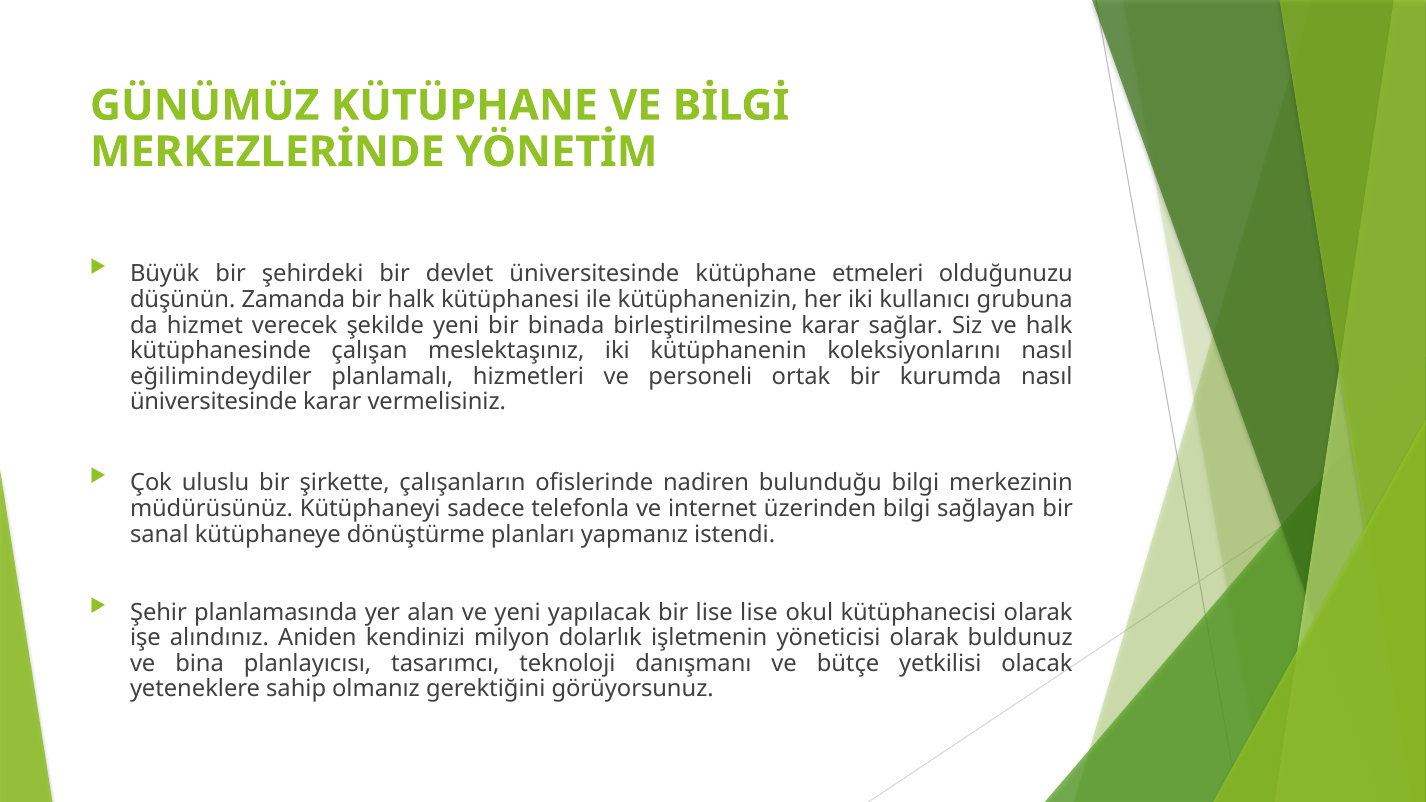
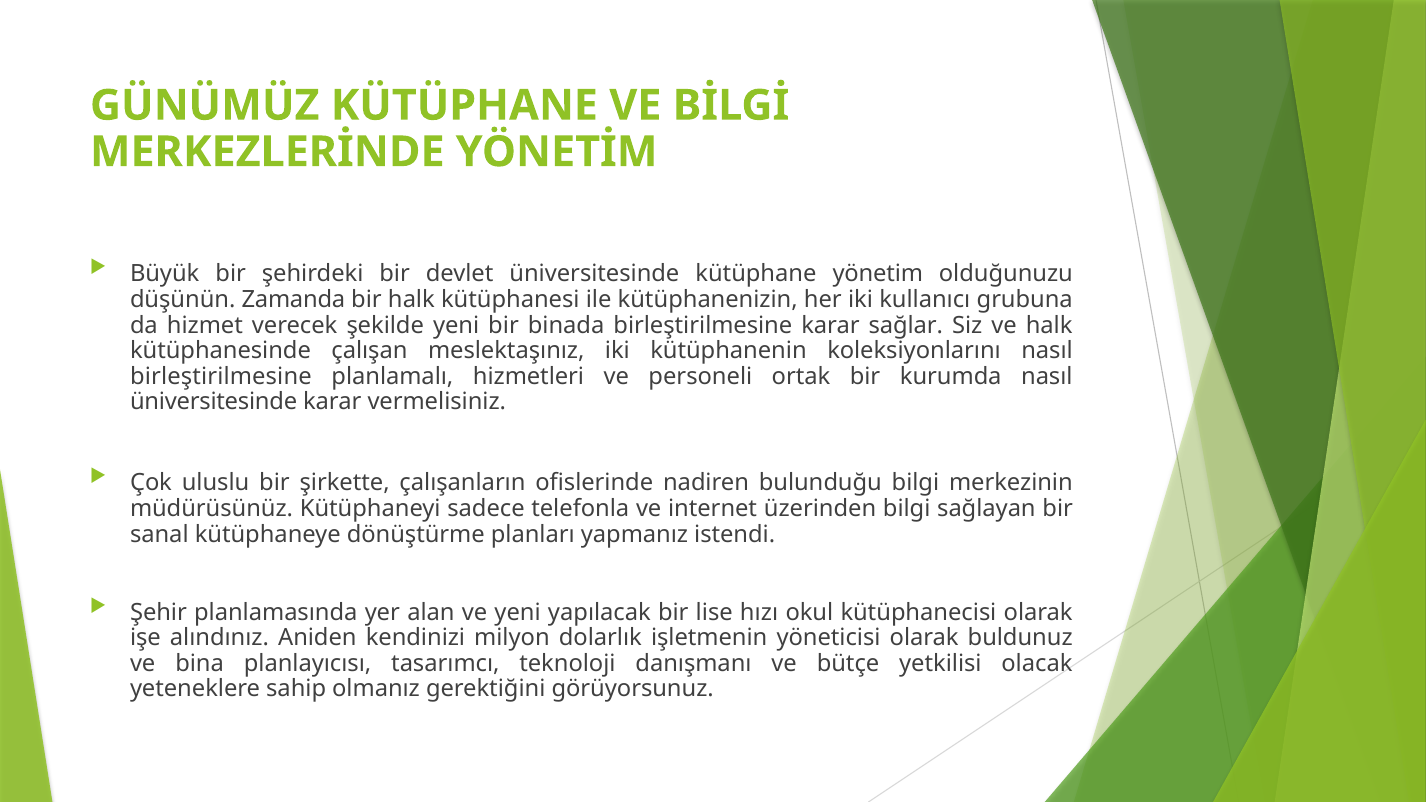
etmeleri: etmeleri -> yönetim
eğilimindeydiler at (221, 377): eğilimindeydiler -> birleştirilmesine
lise lise: lise -> hızı
